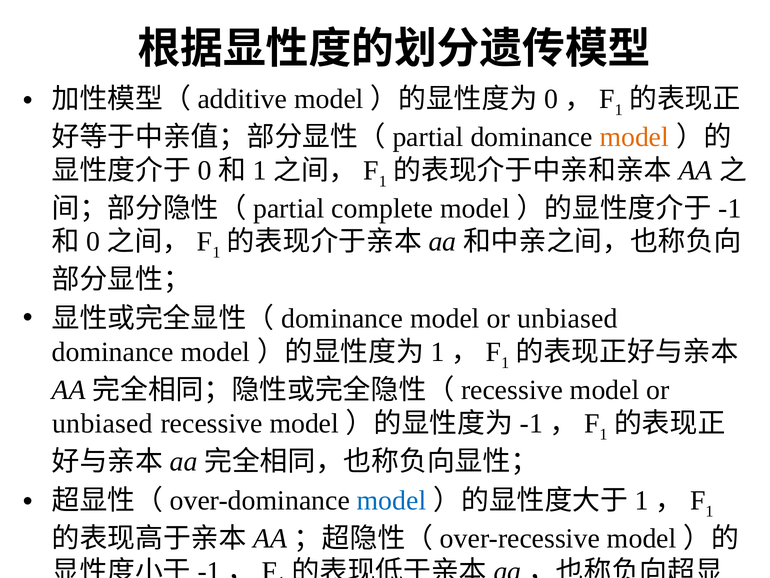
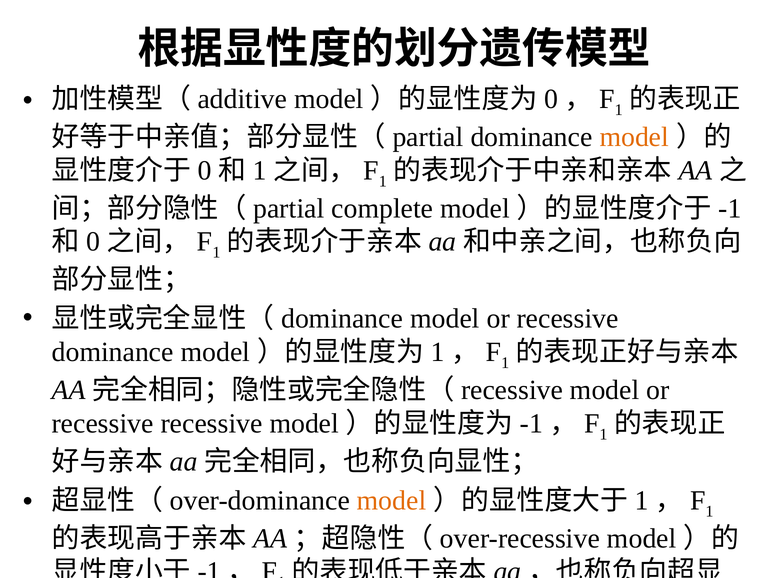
unbiased at (568, 318): unbiased -> recessive
unbiased at (102, 423): unbiased -> recessive
model at (392, 500) colour: blue -> orange
